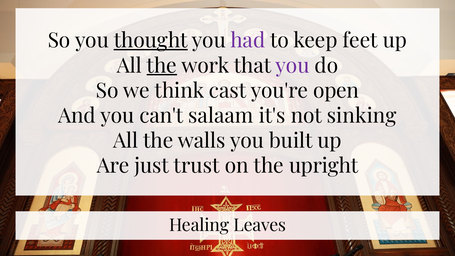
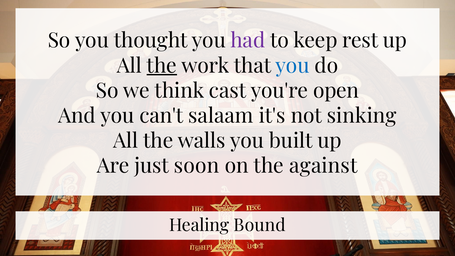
thought underline: present -> none
feet: feet -> rest
you at (293, 66) colour: purple -> blue
trust: trust -> soon
upright: upright -> against
Leaves: Leaves -> Bound
